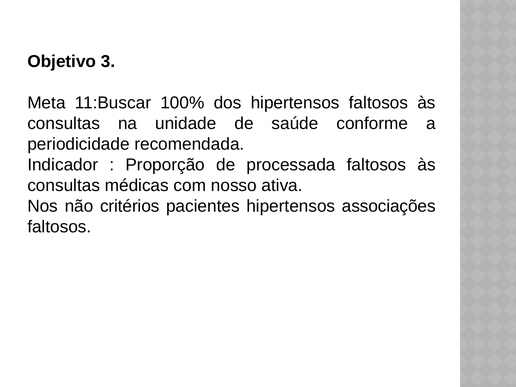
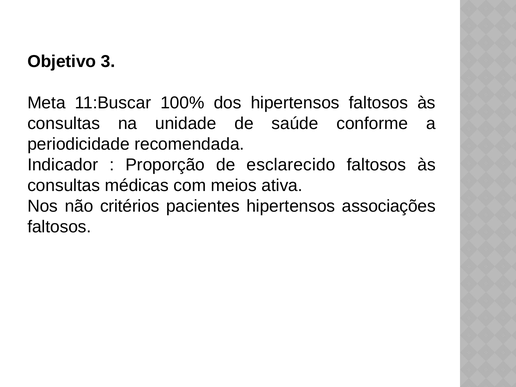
processada: processada -> esclarecido
nosso: nosso -> meios
